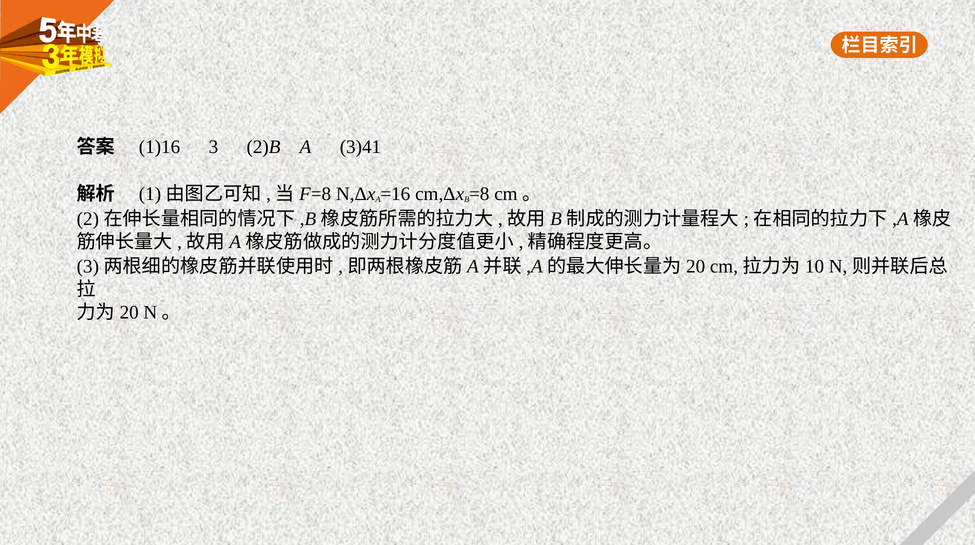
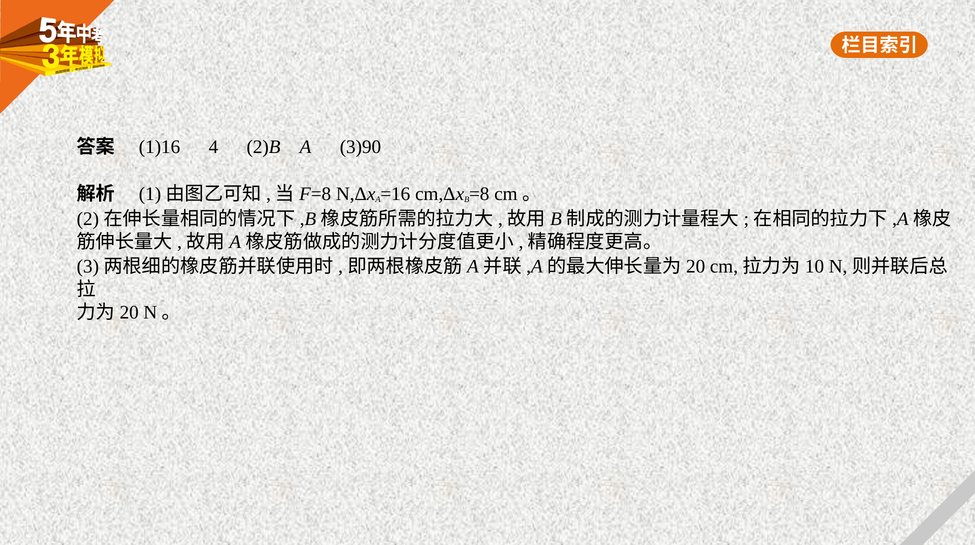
3: 3 -> 4
3)41: 3)41 -> 3)90
